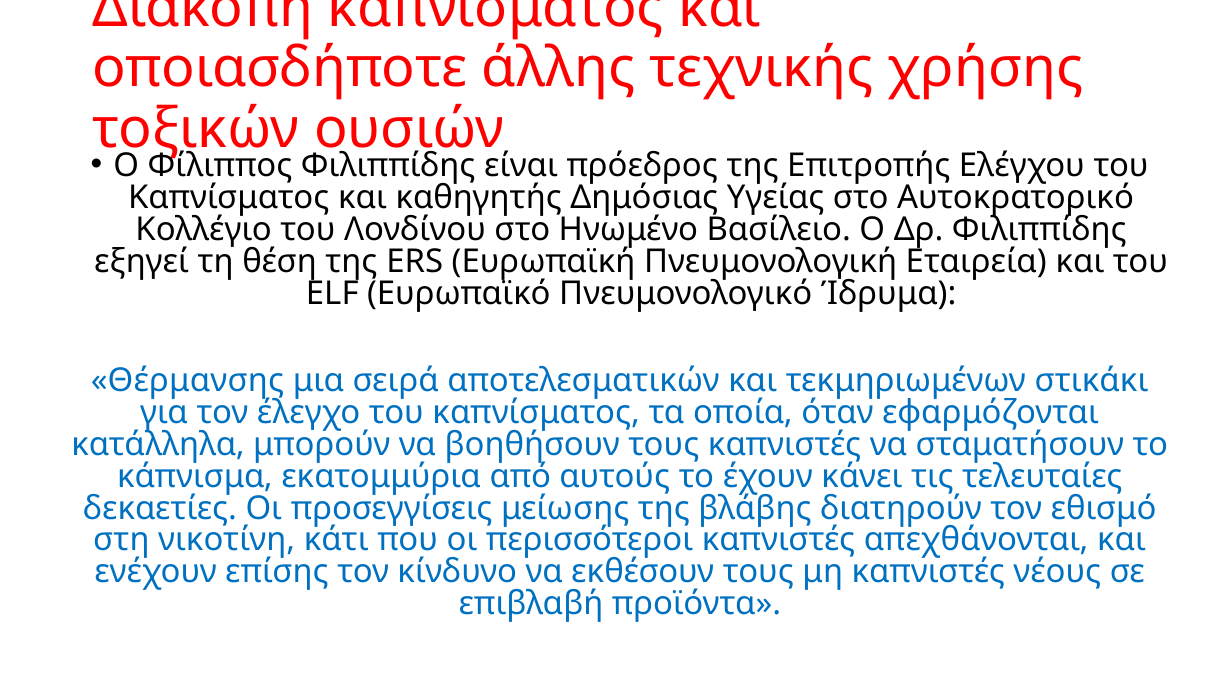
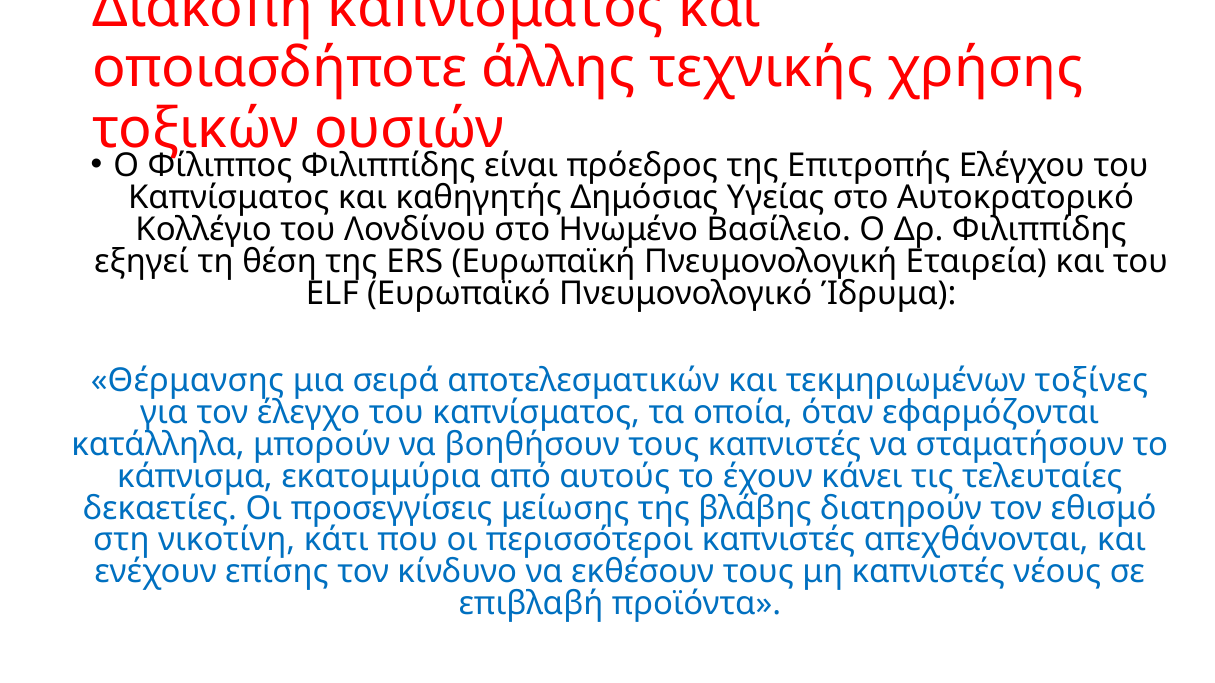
στικάκι: στικάκι -> τοξίνες
